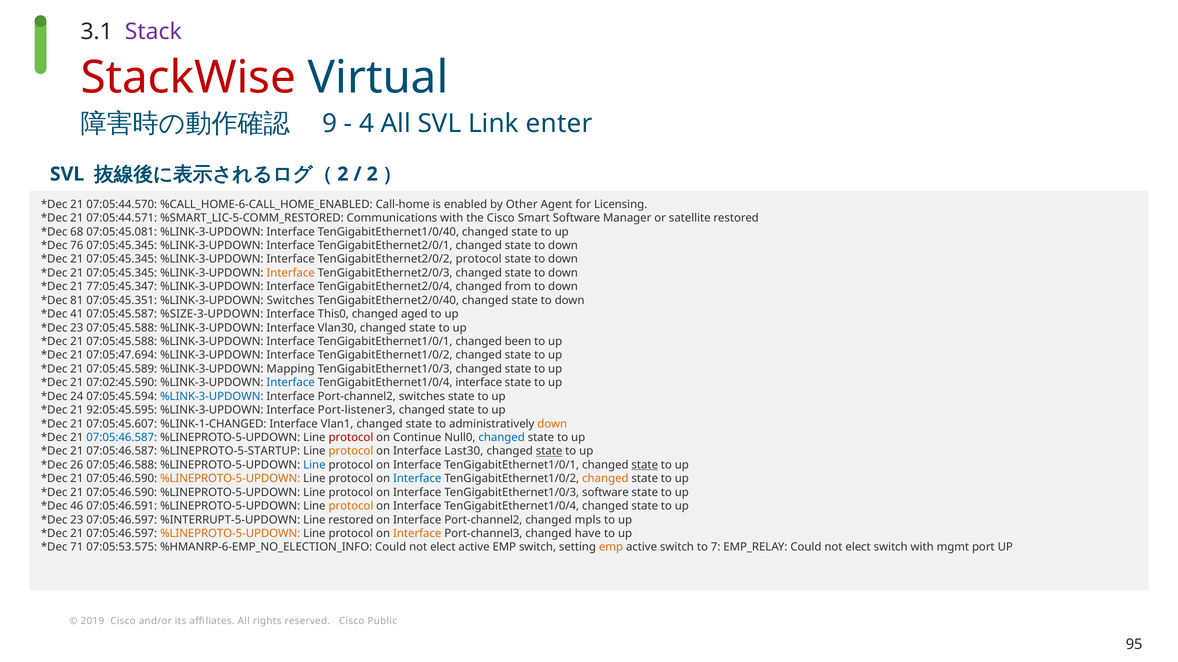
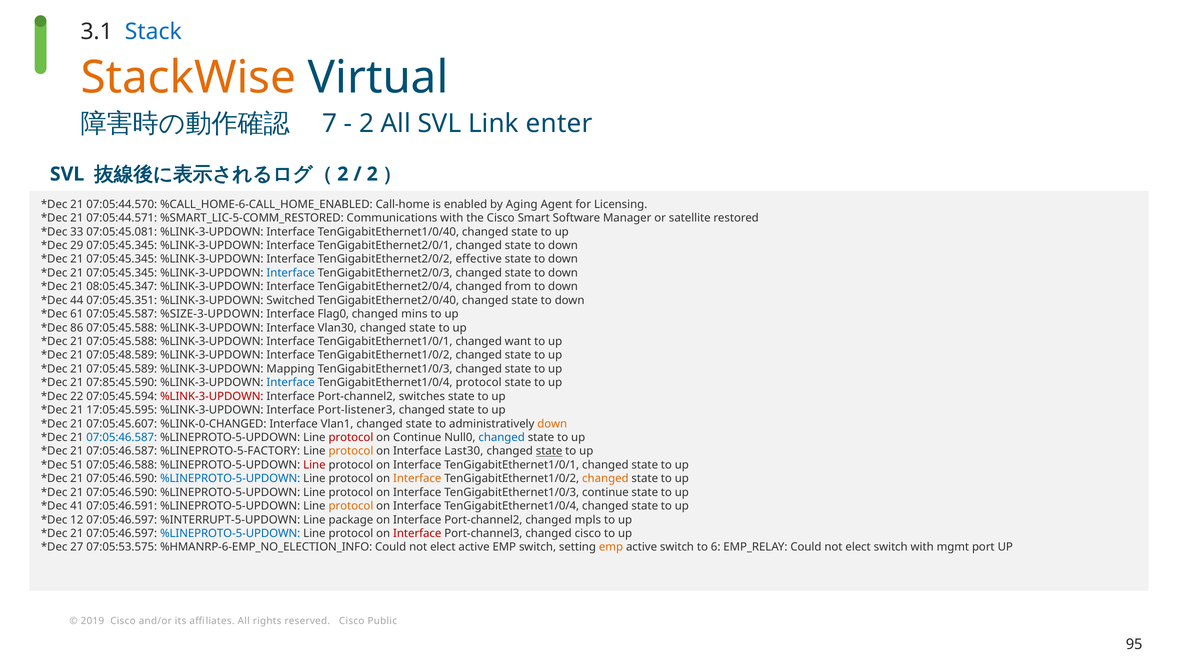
Stack colour: purple -> blue
StackWise colour: red -> orange
9: 9 -> 7
4 at (367, 124): 4 -> 2
Other: Other -> Aging
68: 68 -> 33
76: 76 -> 29
TenGigabitEthernet2/0/2 protocol: protocol -> effective
Interface at (291, 273) colour: orange -> blue
77:05:45.347: 77:05:45.347 -> 08:05:45.347
81: 81 -> 44
%LINK-3-UPDOWN Switches: Switches -> Switched
41: 41 -> 61
This0: This0 -> Flag0
aged: aged -> mins
23 at (77, 328): 23 -> 86
been: been -> want
07:05:47.694: 07:05:47.694 -> 07:05:48.589
07:02:45.590: 07:02:45.590 -> 07:85:45.590
TenGigabitEthernet1/0/4 interface: interface -> protocol
24: 24 -> 22
%LINK-3-UPDOWN at (212, 397) colour: blue -> red
92:05:45.595: 92:05:45.595 -> 17:05:45.595
%LINK-1-CHANGED: %LINK-1-CHANGED -> %LINK-0-CHANGED
%LINEPROTO-5-STARTUP: %LINEPROTO-5-STARTUP -> %LINEPROTO-5-FACTORY
26: 26 -> 51
Line at (314, 465) colour: blue -> red
state at (645, 465) underline: present -> none
%LINEPROTO-5-UPDOWN at (230, 479) colour: orange -> blue
Interface at (417, 479) colour: blue -> orange
TenGigabitEthernet1/0/3 software: software -> continue
46: 46 -> 41
23 at (77, 520): 23 -> 12
Line restored: restored -> package
%LINEPROTO-5-UPDOWN at (230, 534) colour: orange -> blue
Interface at (417, 534) colour: orange -> red
changed have: have -> cisco
71: 71 -> 27
7: 7 -> 6
